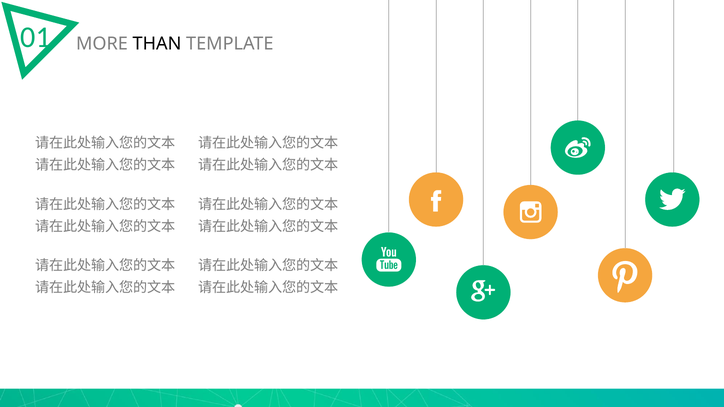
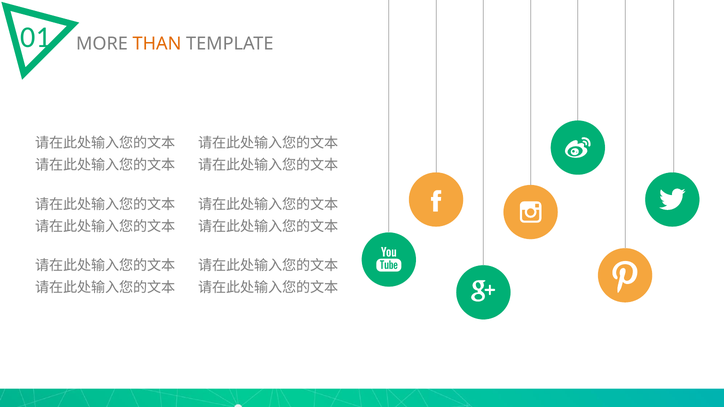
THAN colour: black -> orange
